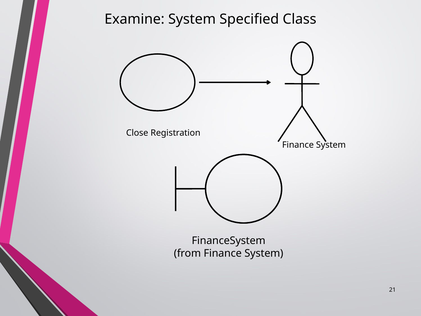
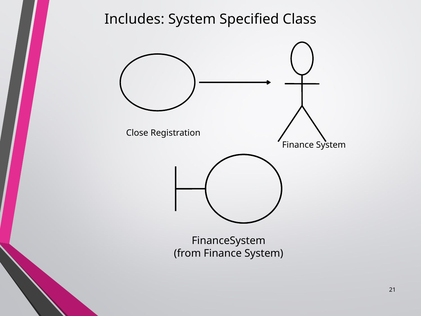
Examine: Examine -> Includes
